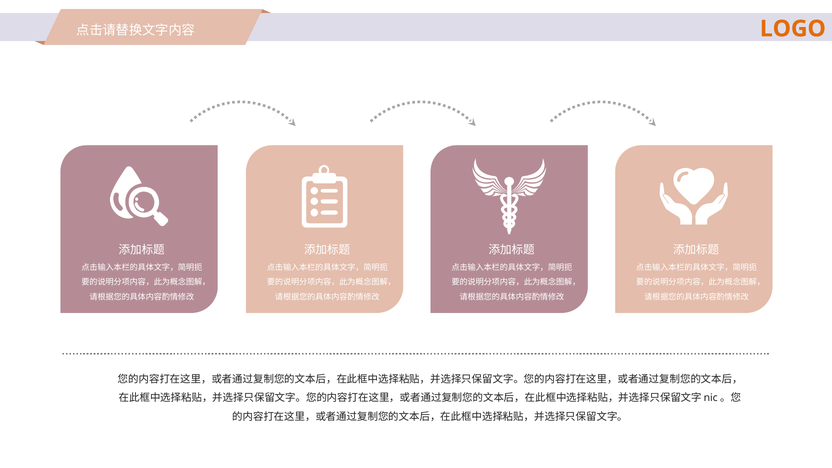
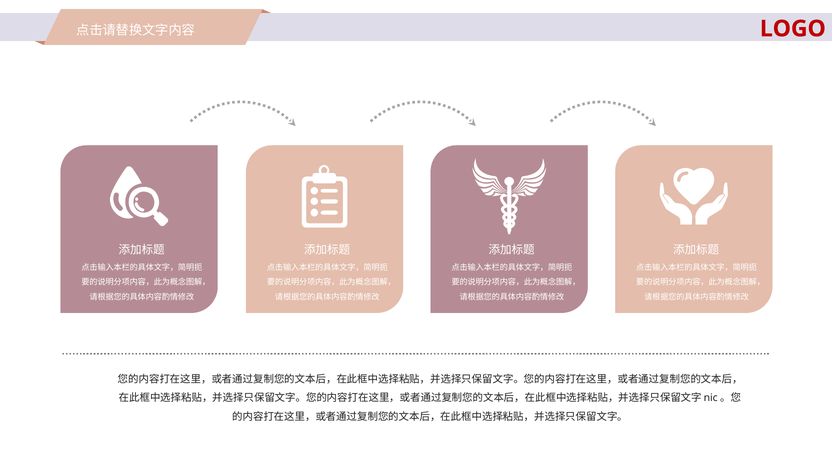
LOGO colour: orange -> red
